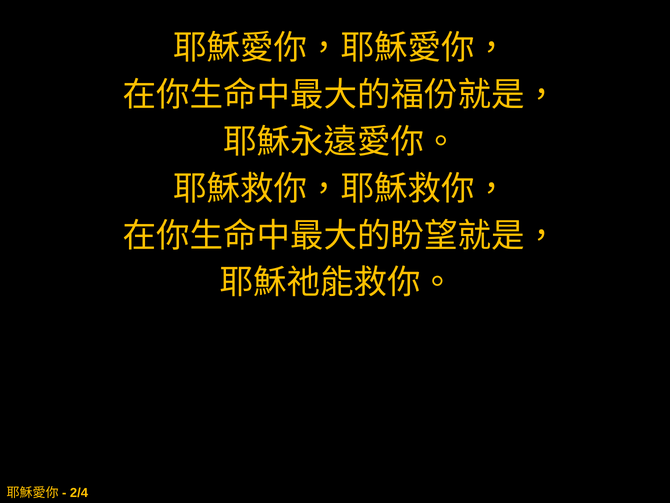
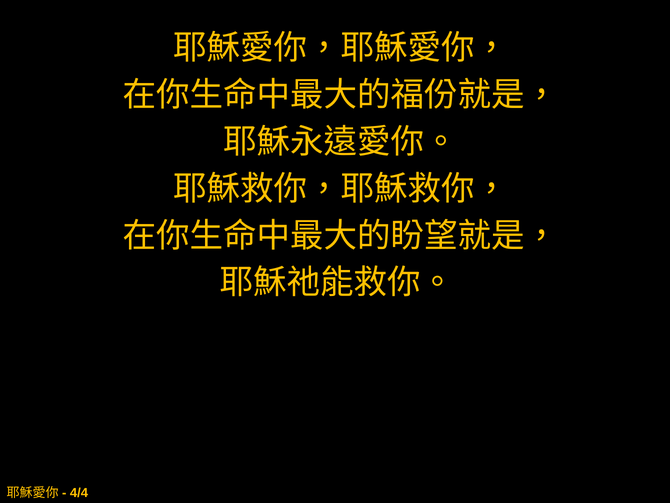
2/4: 2/4 -> 4/4
